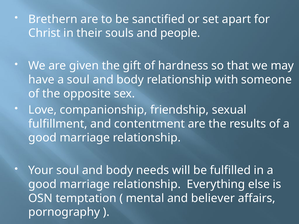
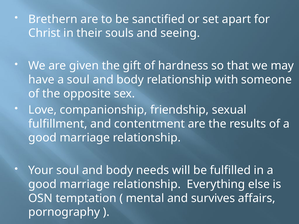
people: people -> seeing
believer: believer -> survives
